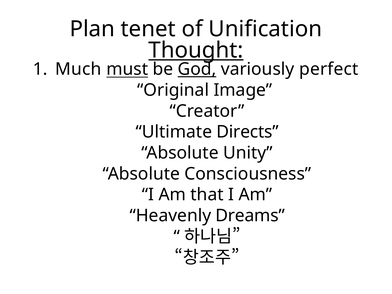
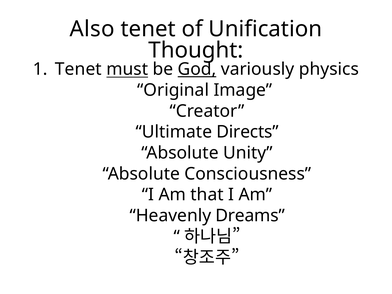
Plan: Plan -> Also
Thought underline: present -> none
Much at (78, 69): Much -> Tenet
perfect: perfect -> physics
